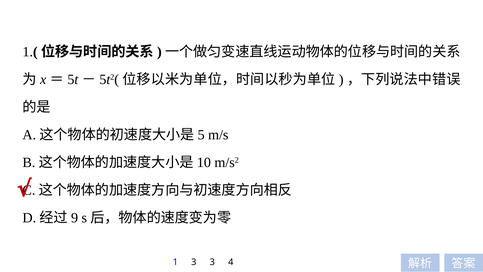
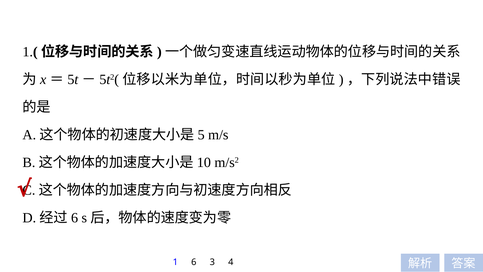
9 at (75, 218): 9 -> 6
1 3: 3 -> 6
